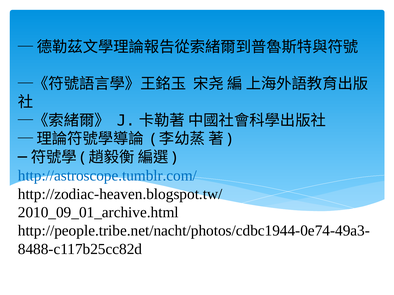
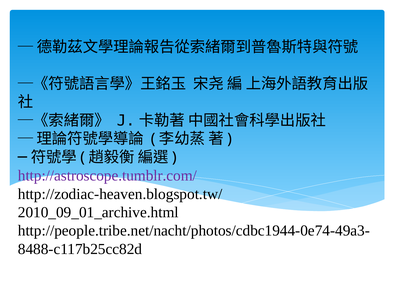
http://astroscope.tumblr.com/ colour: blue -> purple
